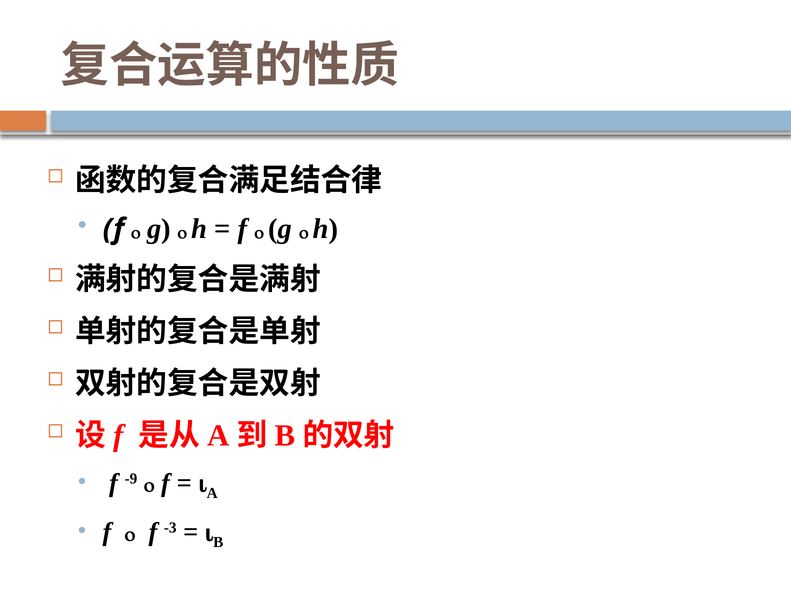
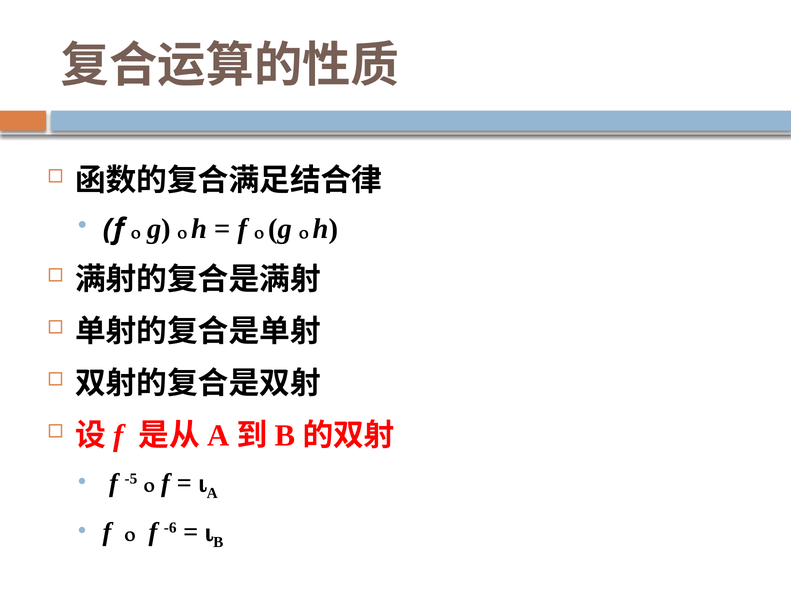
-9: -9 -> -5
-3: -3 -> -6
